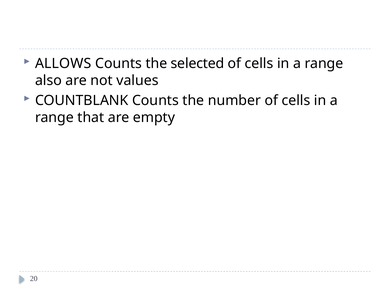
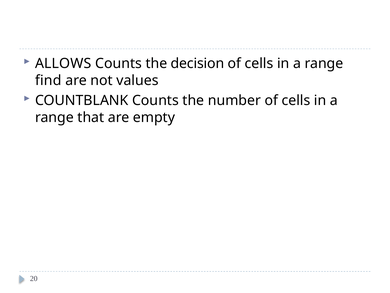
selected: selected -> decision
also: also -> find
